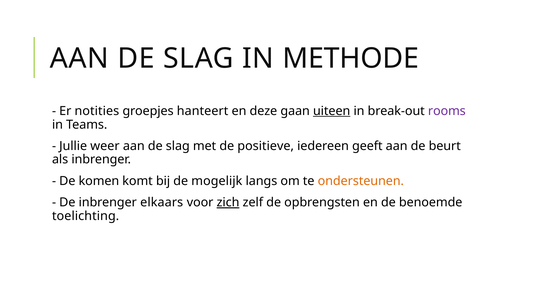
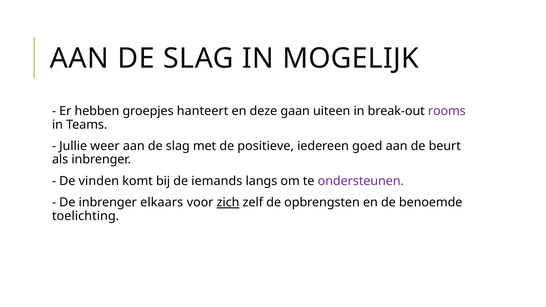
METHODE: METHODE -> MOGELIJK
notities: notities -> hebben
uiteen underline: present -> none
geeft: geeft -> goed
komen: komen -> vinden
mogelijk: mogelijk -> iemands
ondersteunen colour: orange -> purple
